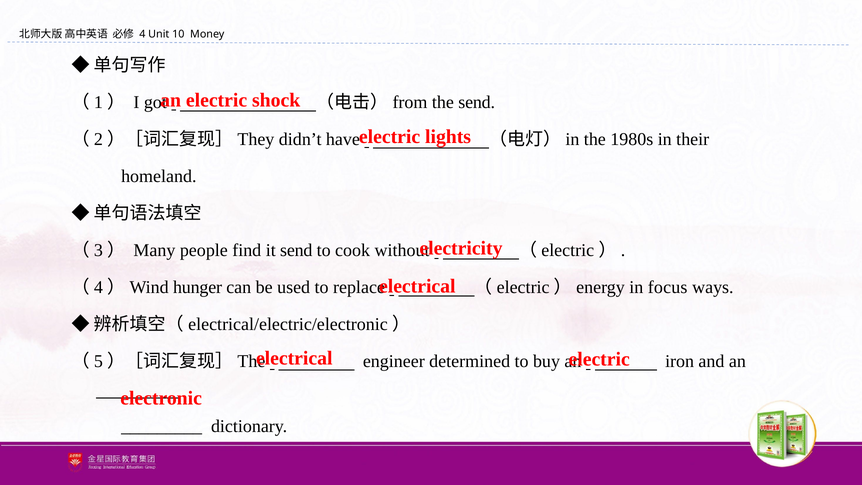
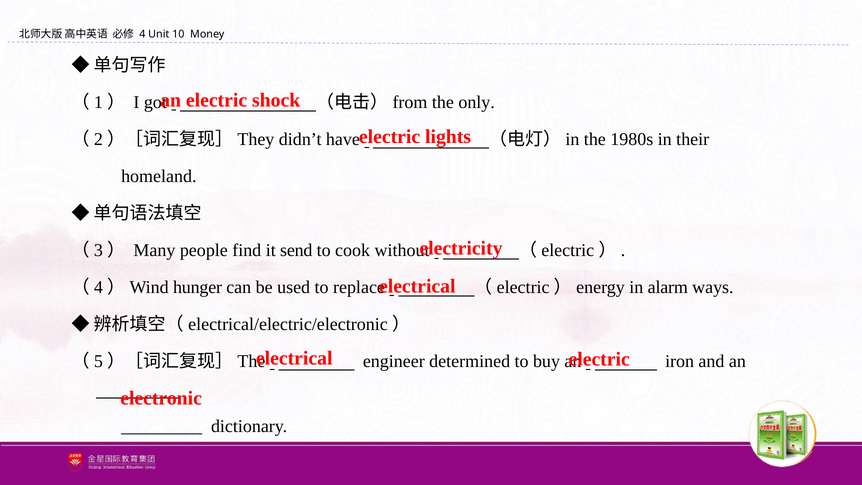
the send: send -> only
focus: focus -> alarm
